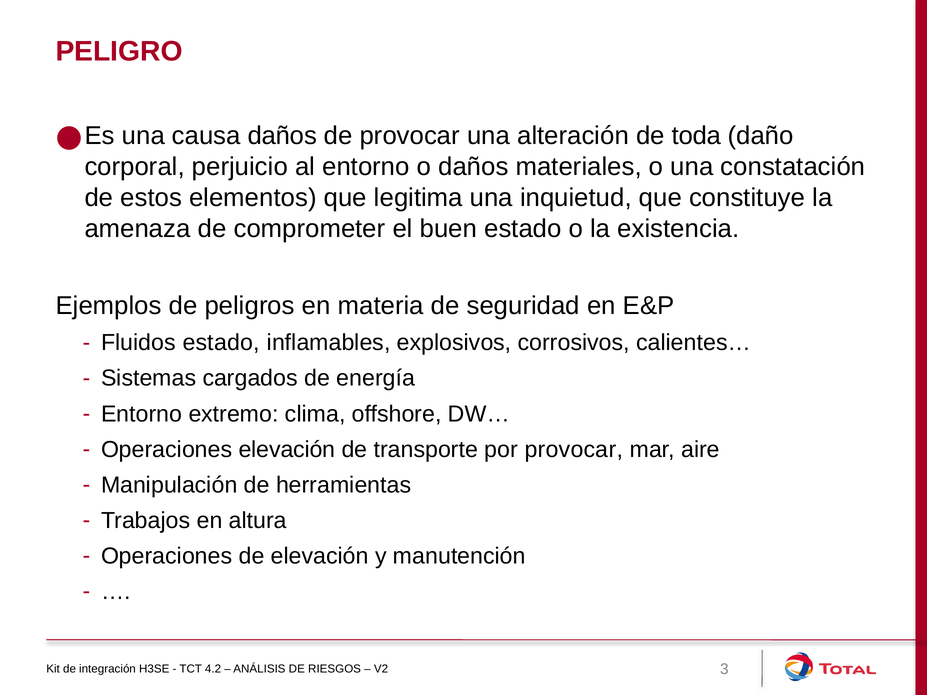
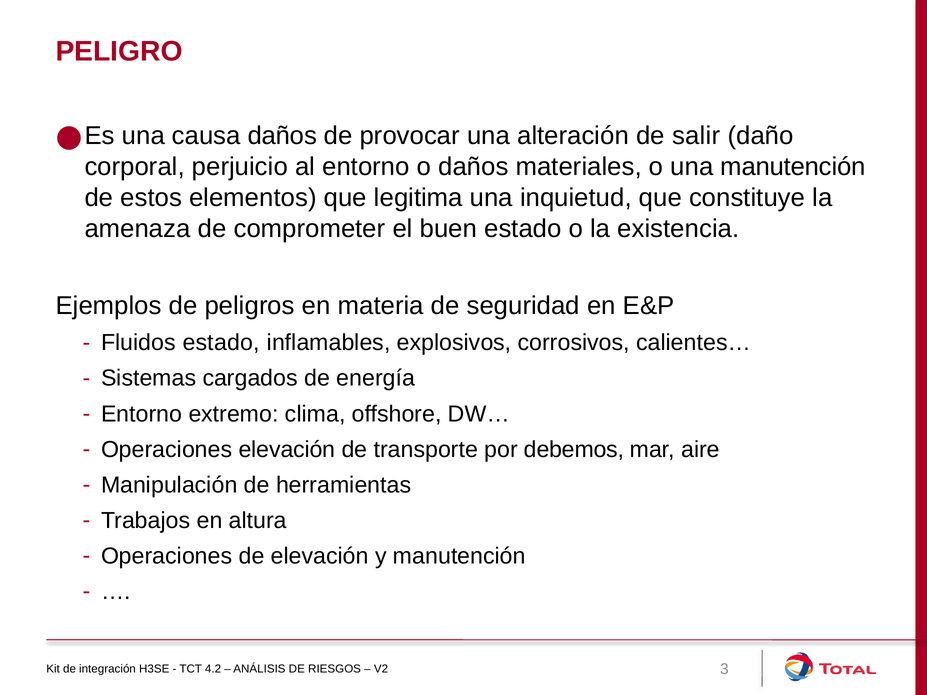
toda: toda -> salir
una constatación: constatación -> manutención
por provocar: provocar -> debemos
